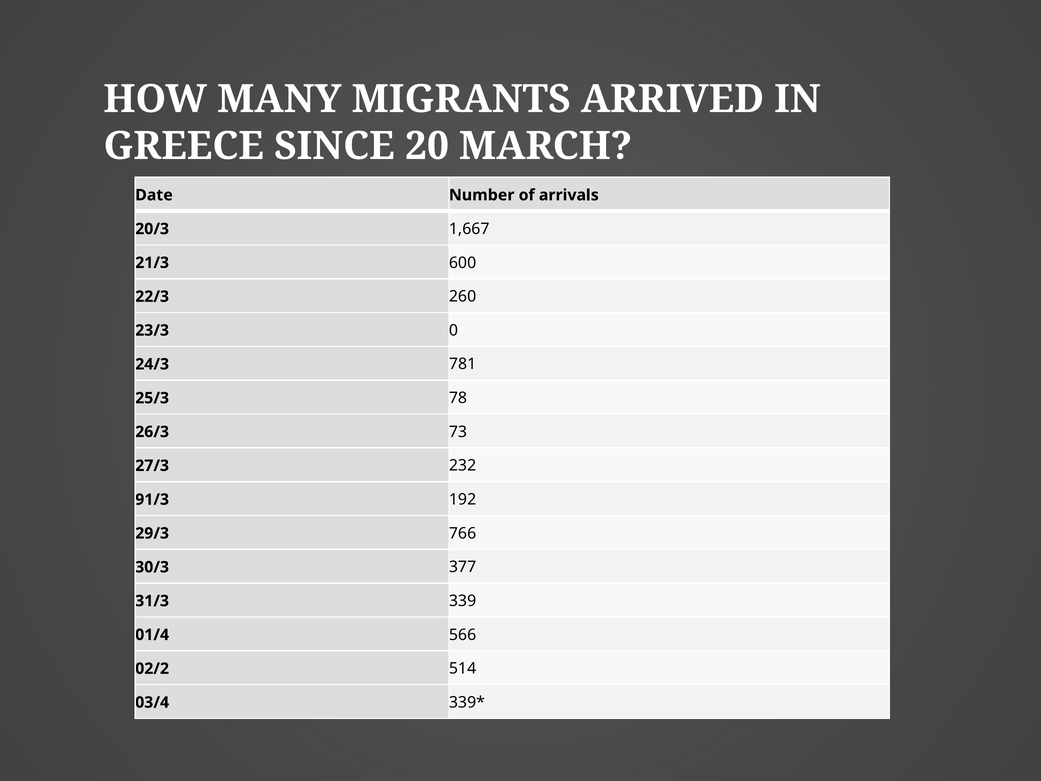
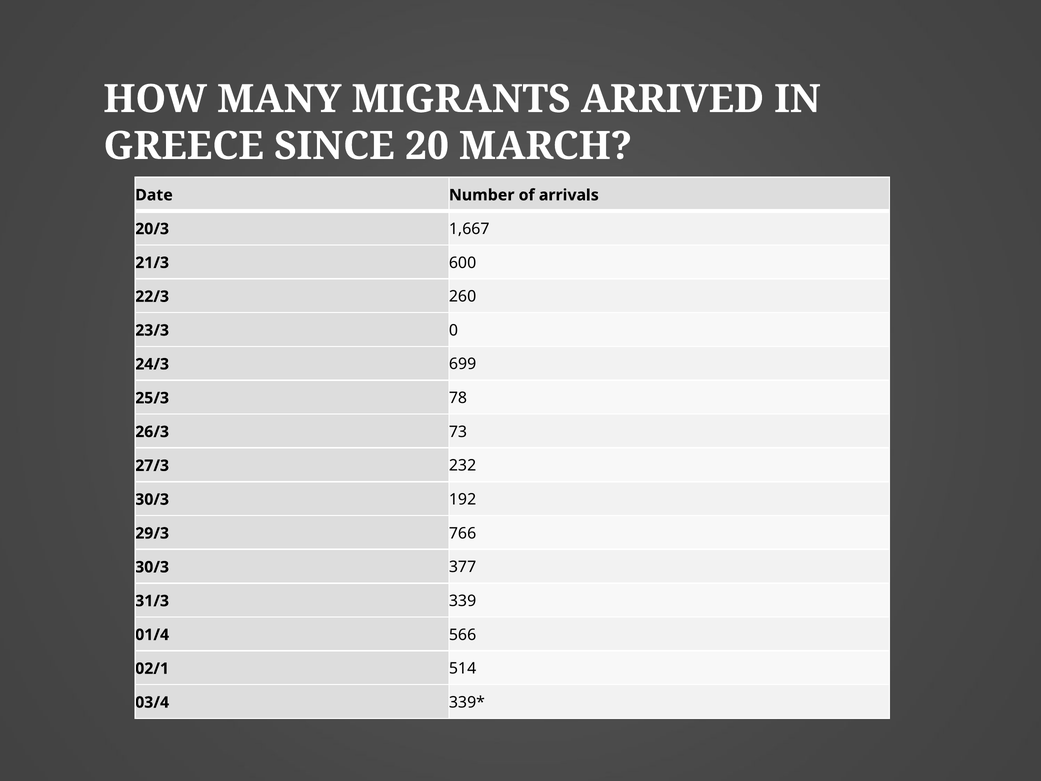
781: 781 -> 699
91/3 at (152, 499): 91/3 -> 30/3
02/2: 02/2 -> 02/1
